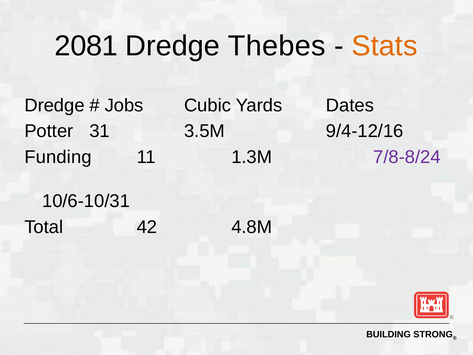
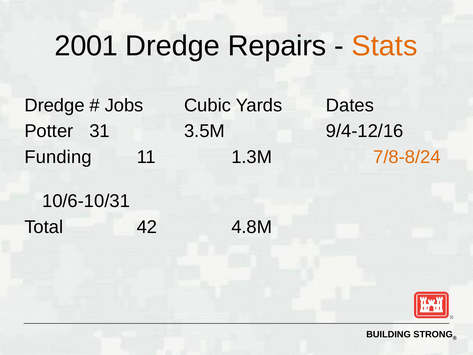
2081: 2081 -> 2001
Thebes: Thebes -> Repairs
7/8-8/24 colour: purple -> orange
